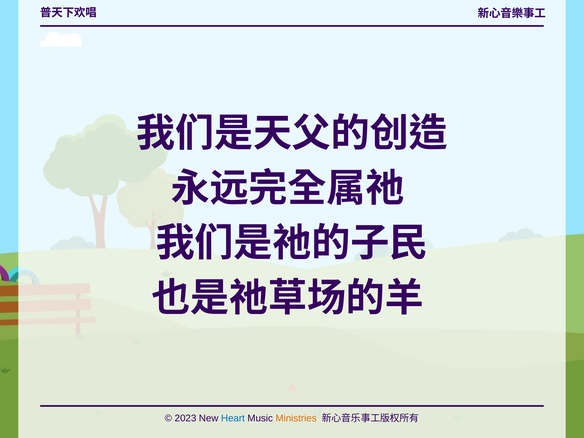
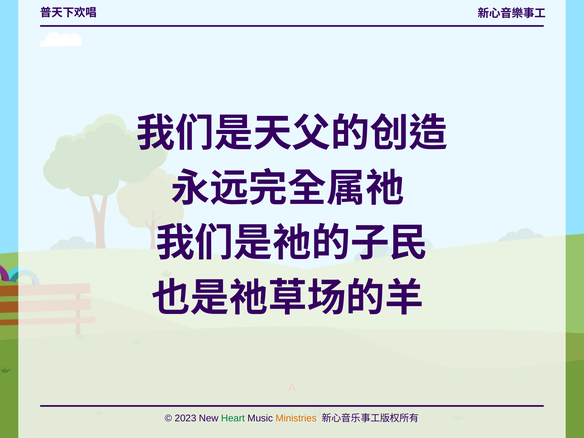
Heart colour: blue -> green
